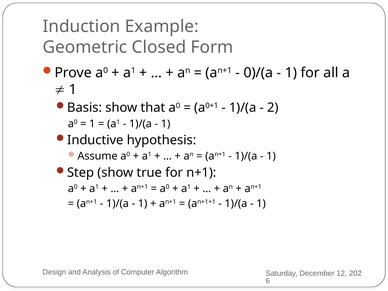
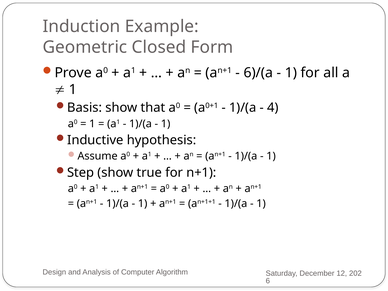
0)/(a: 0)/(a -> 6)/(a
2: 2 -> 4
